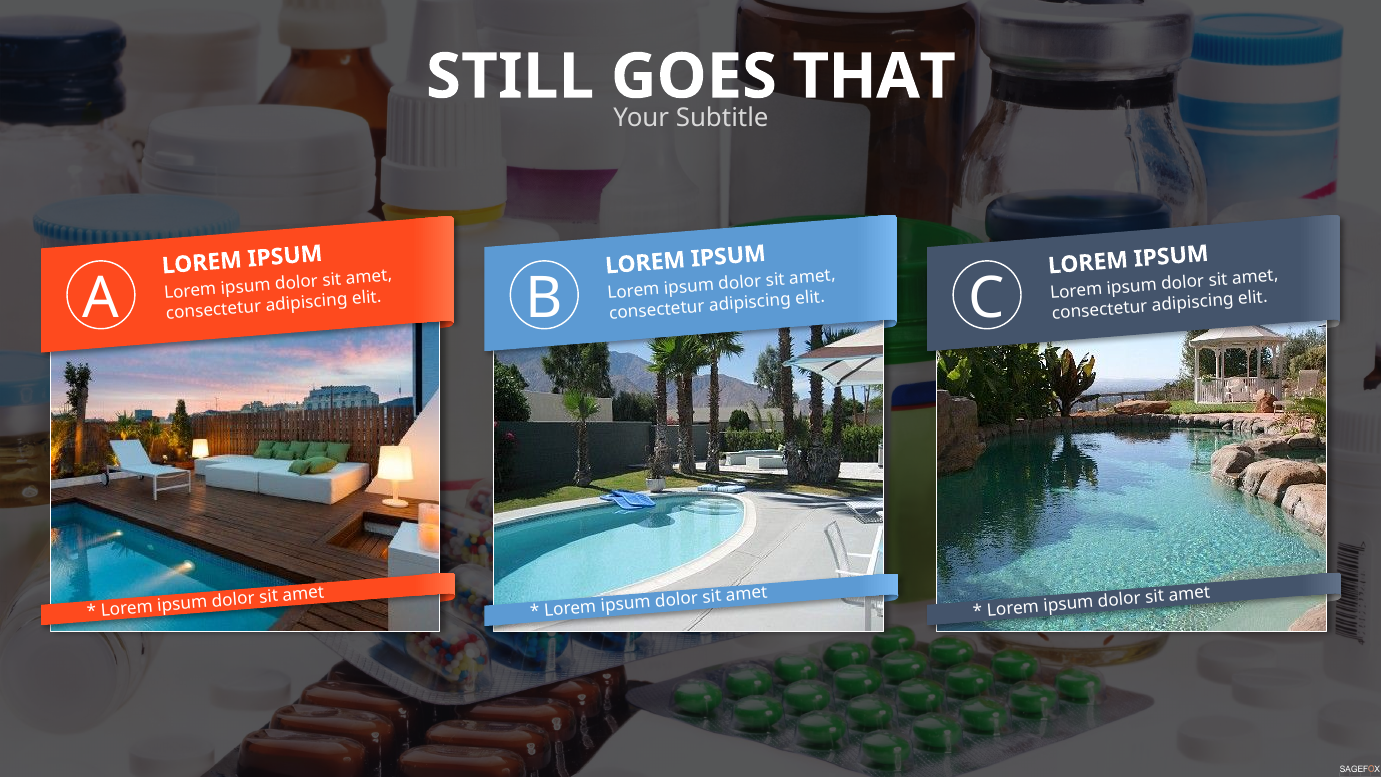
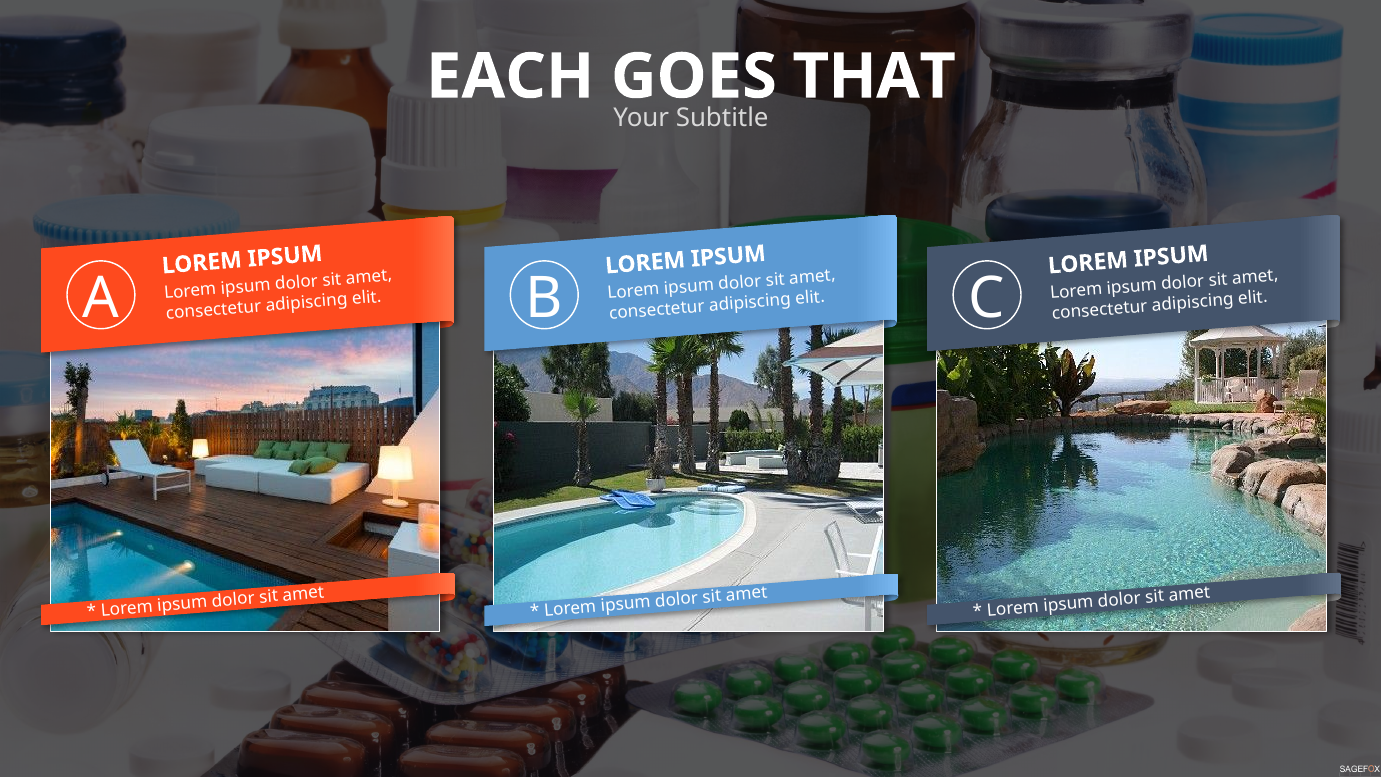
STILL: STILL -> EACH
